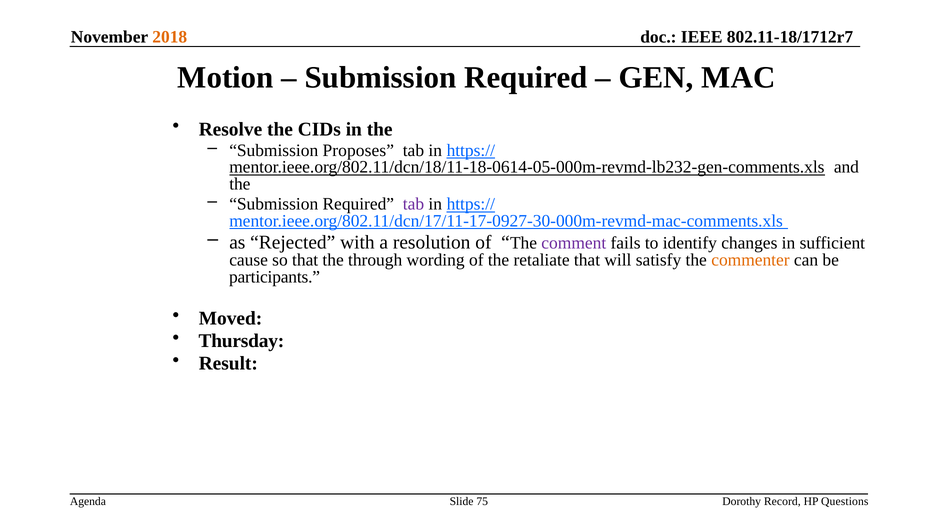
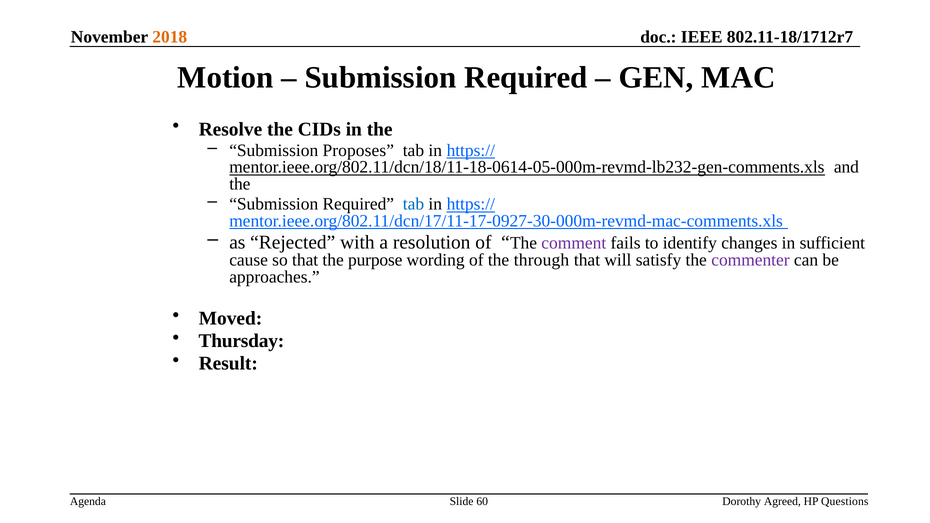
tab at (413, 204) colour: purple -> blue
through: through -> purpose
retaliate: retaliate -> through
commenter colour: orange -> purple
participants: participants -> approaches
75: 75 -> 60
Record: Record -> Agreed
